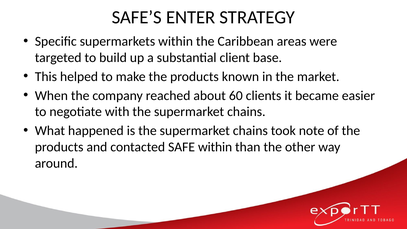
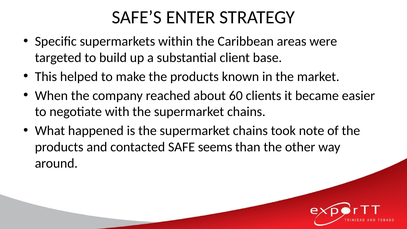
SAFE within: within -> seems
